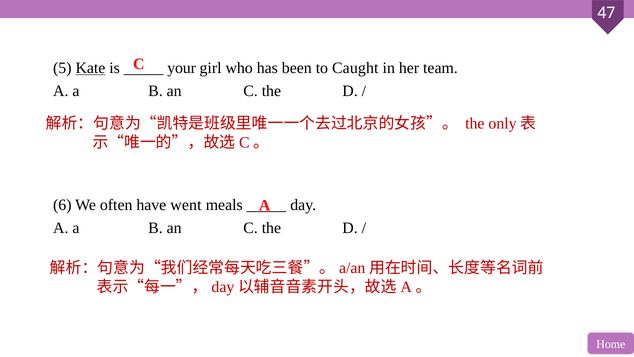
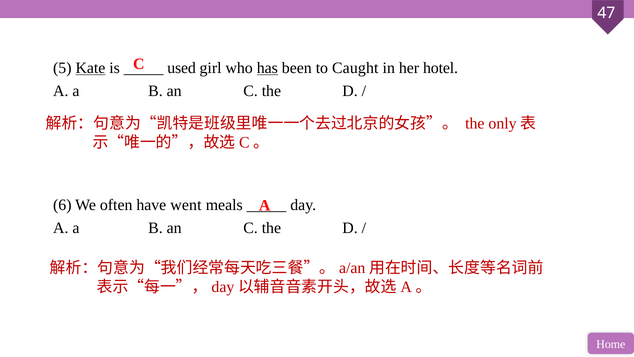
your: your -> used
has underline: none -> present
team: team -> hotel
